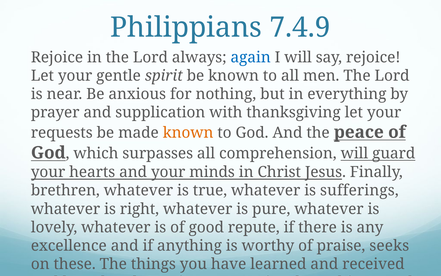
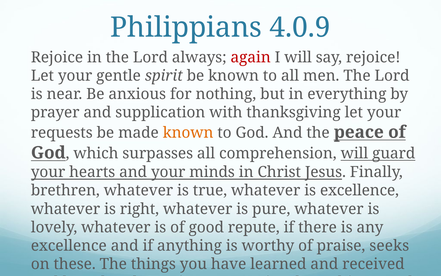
7.4.9: 7.4.9 -> 4.0.9
again colour: blue -> red
is sufferings: sufferings -> excellence
